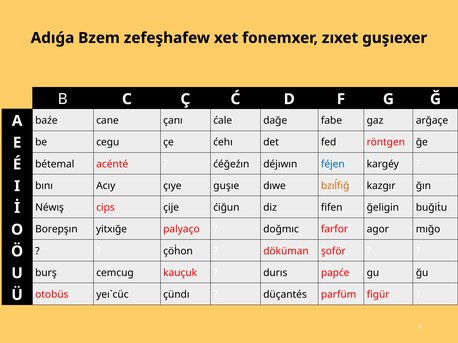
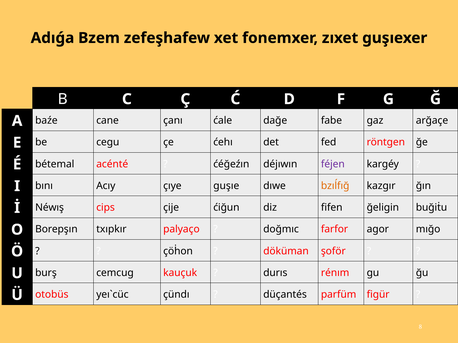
féjen colour: blue -> purple
yitxığe: yitxığe -> txıpkır
papće: papće -> rénım
